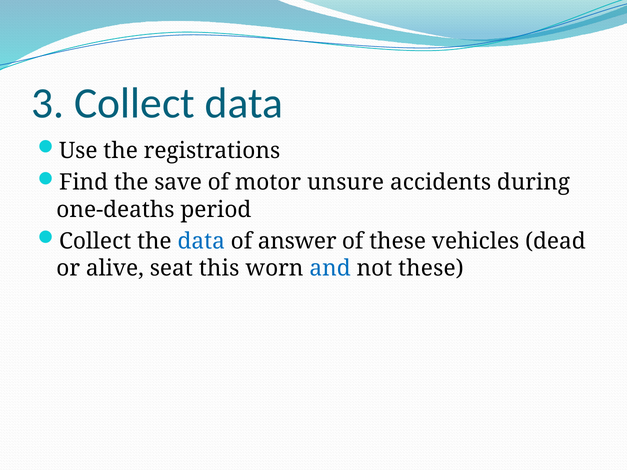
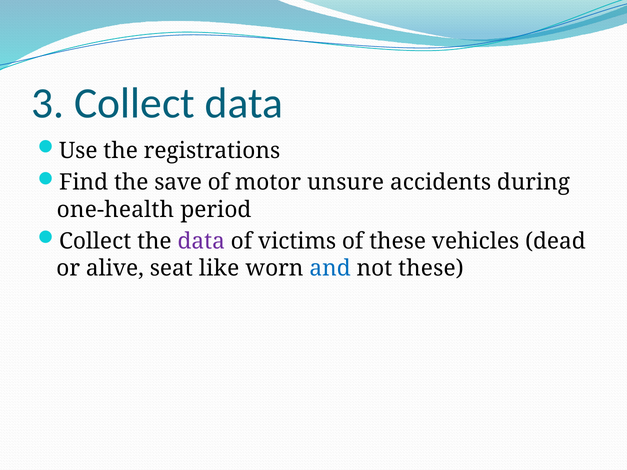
one-deaths: one-deaths -> one-health
data at (201, 241) colour: blue -> purple
answer: answer -> victims
this: this -> like
